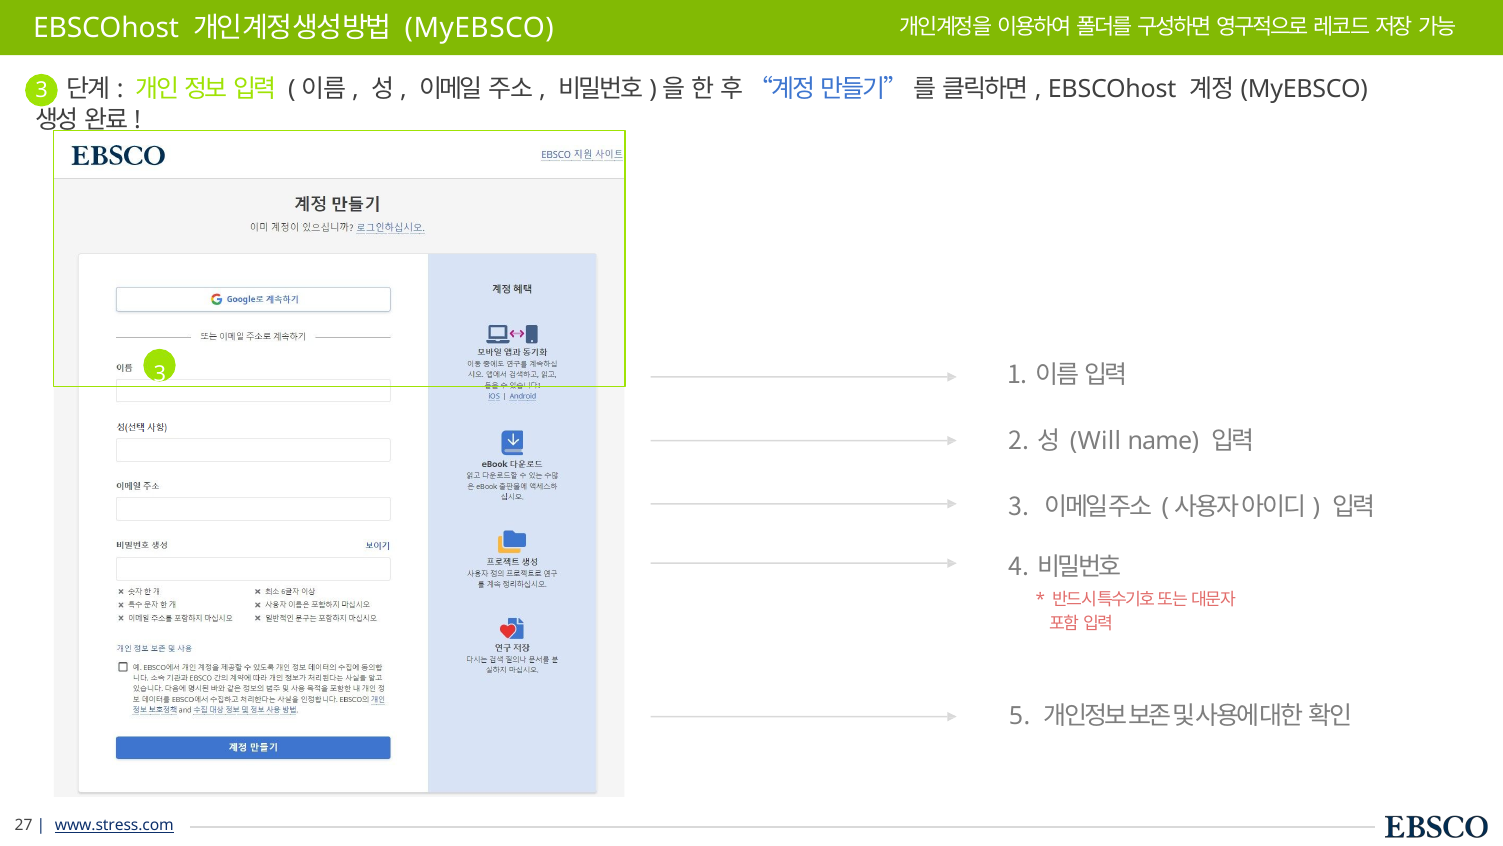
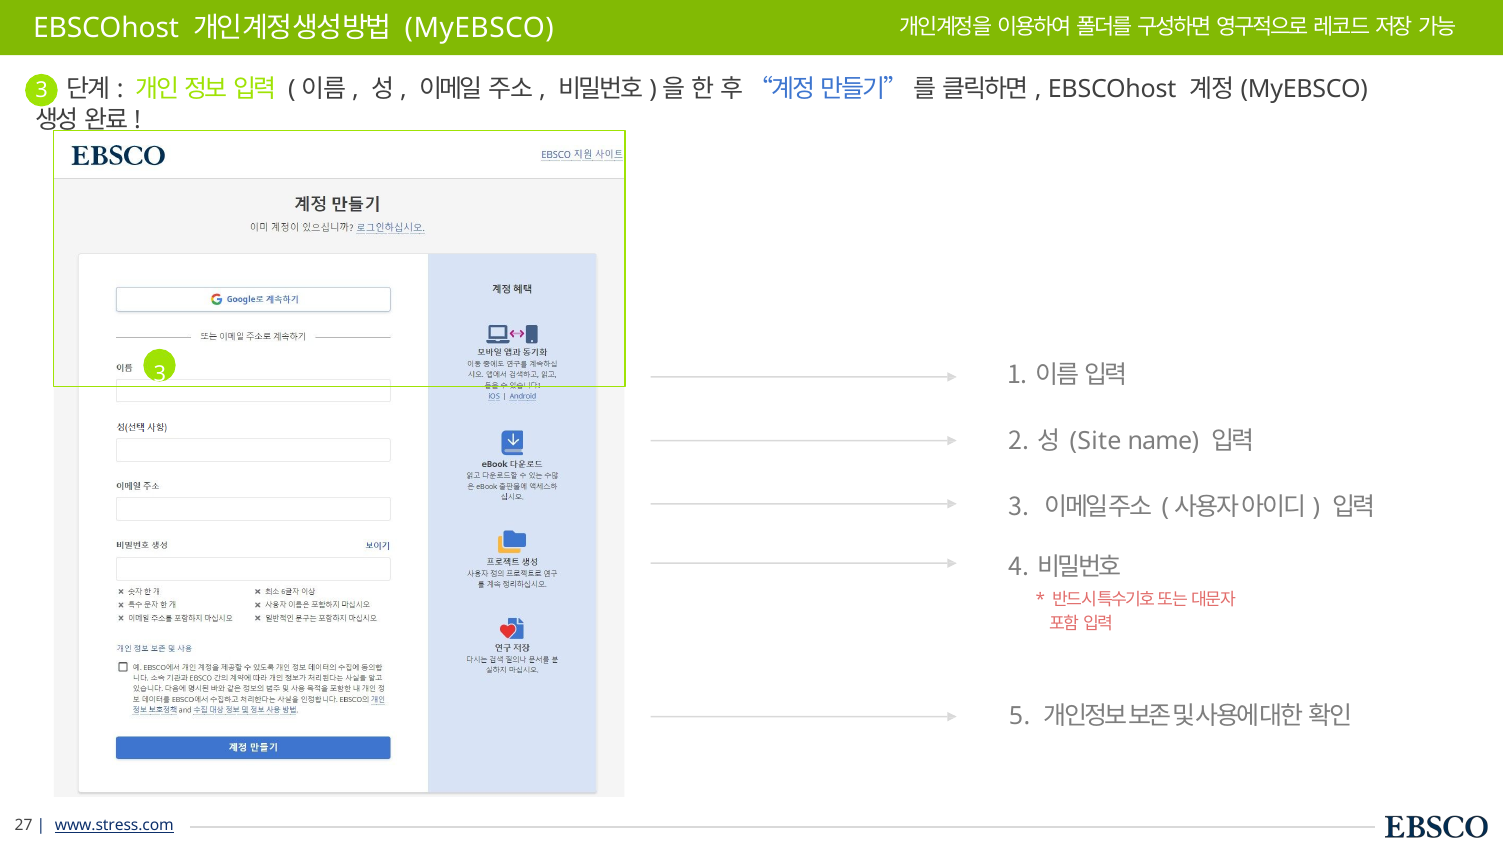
Will: Will -> Site
